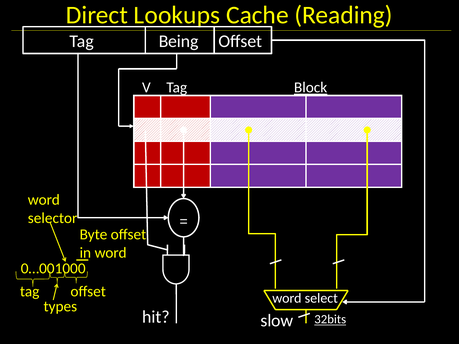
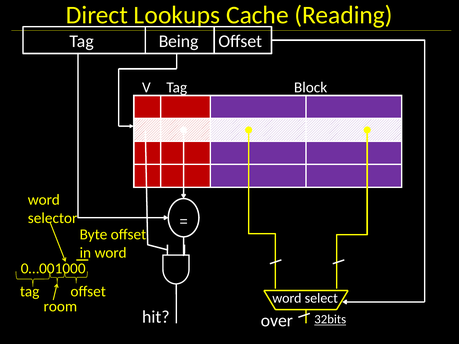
Block underline: present -> none
types: types -> room
slow: slow -> over
